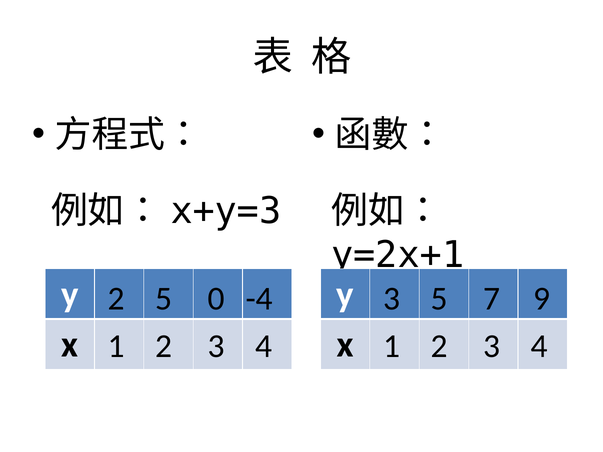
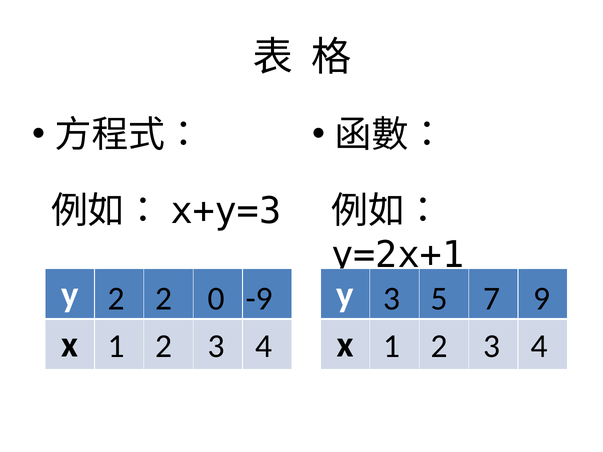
2 5: 5 -> 2
-4: -4 -> -9
